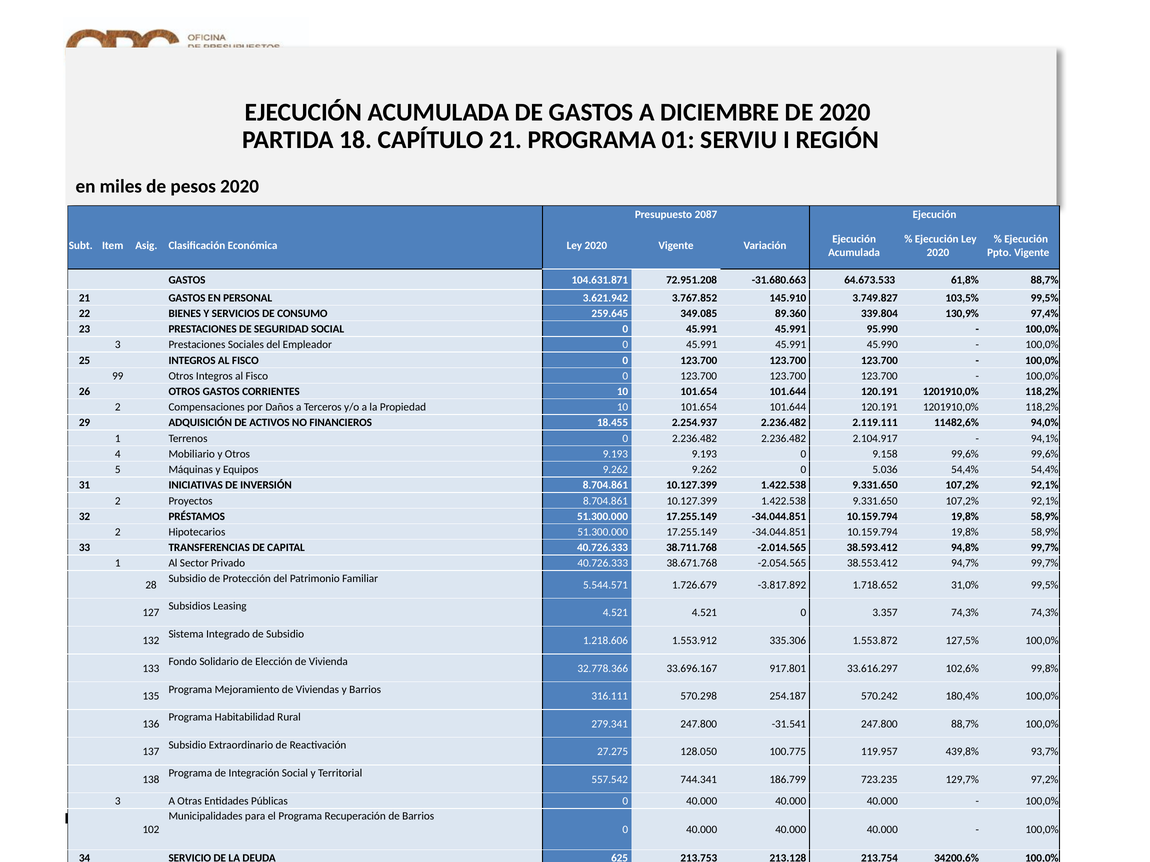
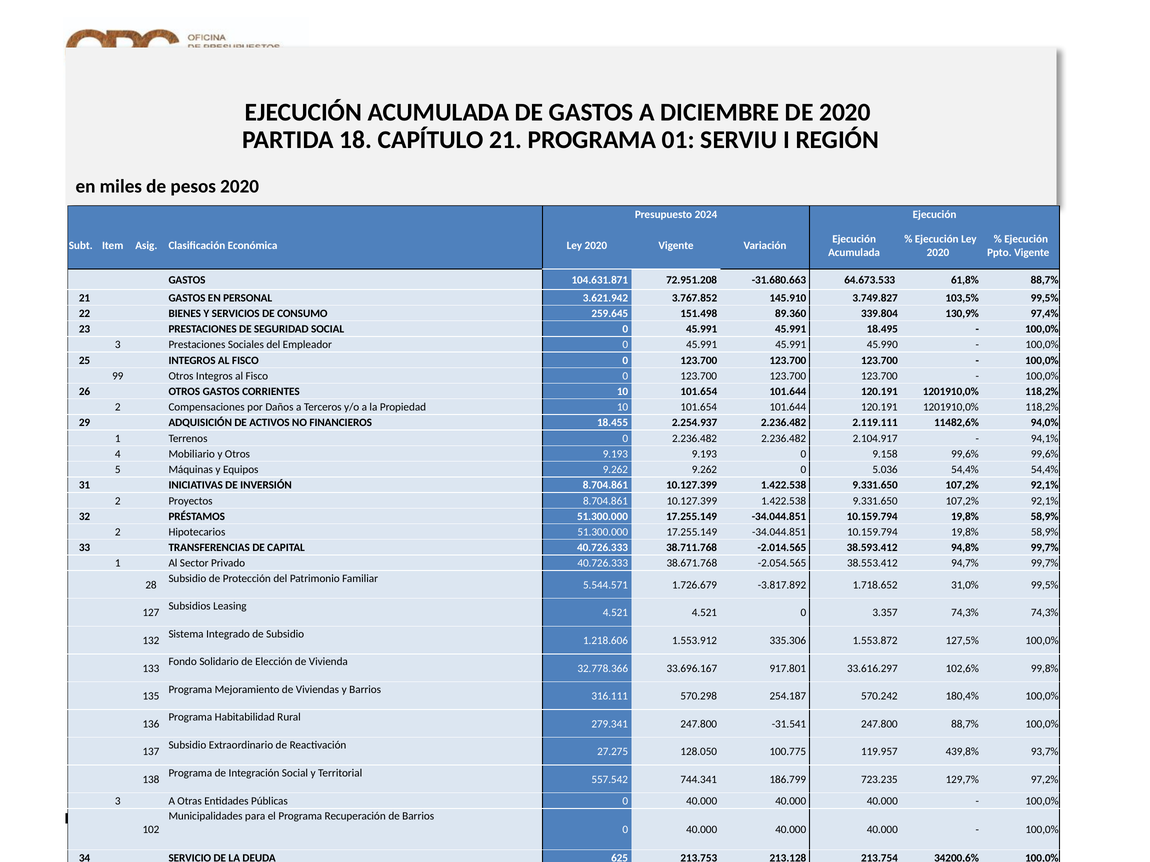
2087: 2087 -> 2024
349.085: 349.085 -> 151.498
95.990: 95.990 -> 18.495
